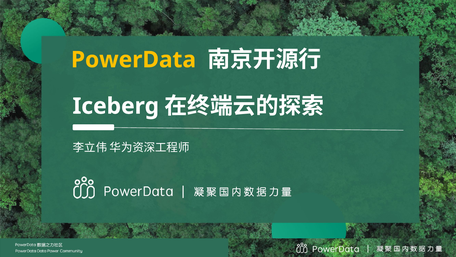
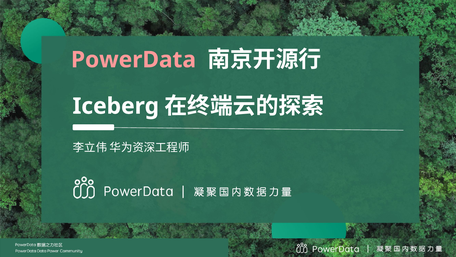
PowerData colour: yellow -> pink
